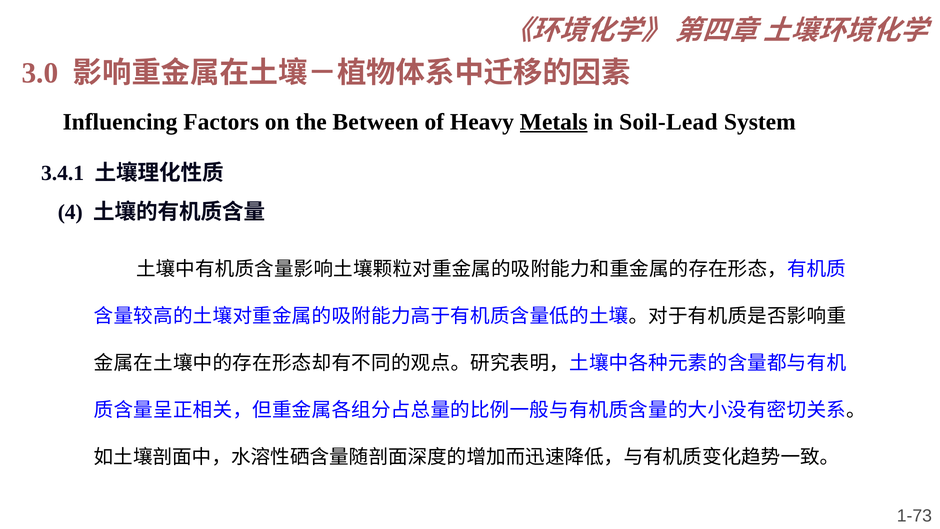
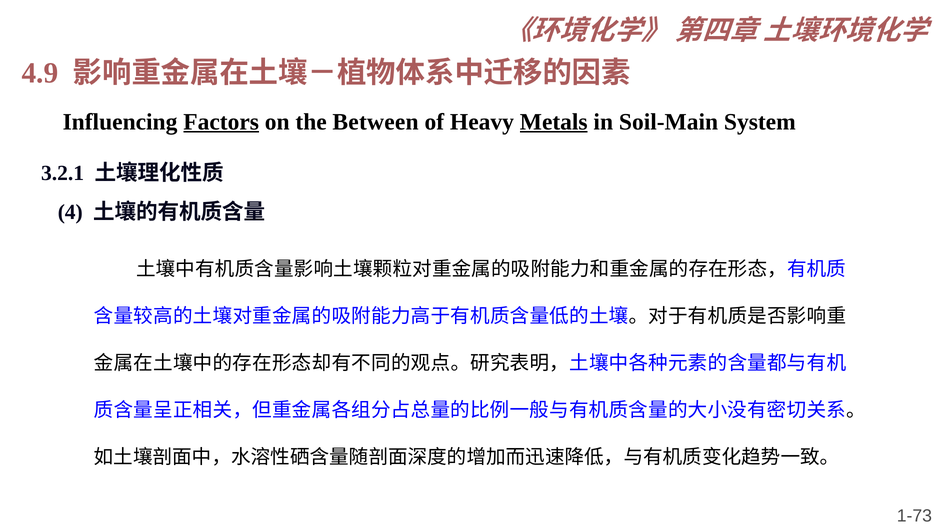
3.0: 3.0 -> 4.9
Factors underline: none -> present
Soil-Lead: Soil-Lead -> Soil-Main
3.4.1: 3.4.1 -> 3.2.1
